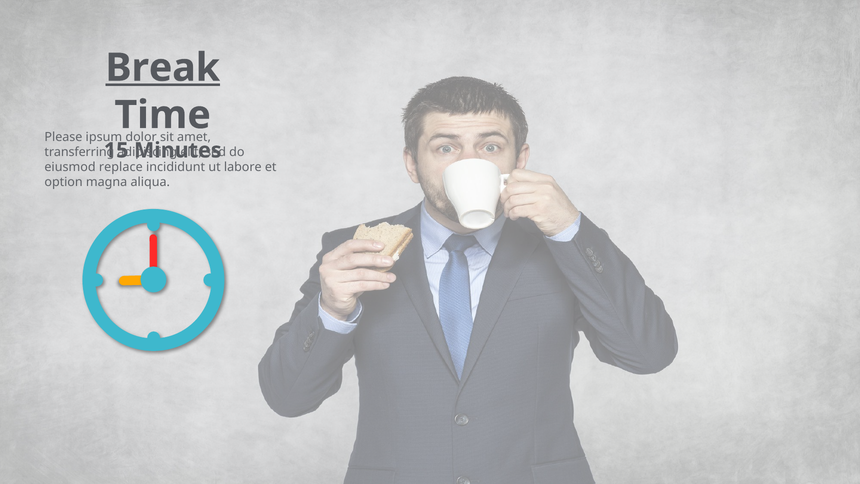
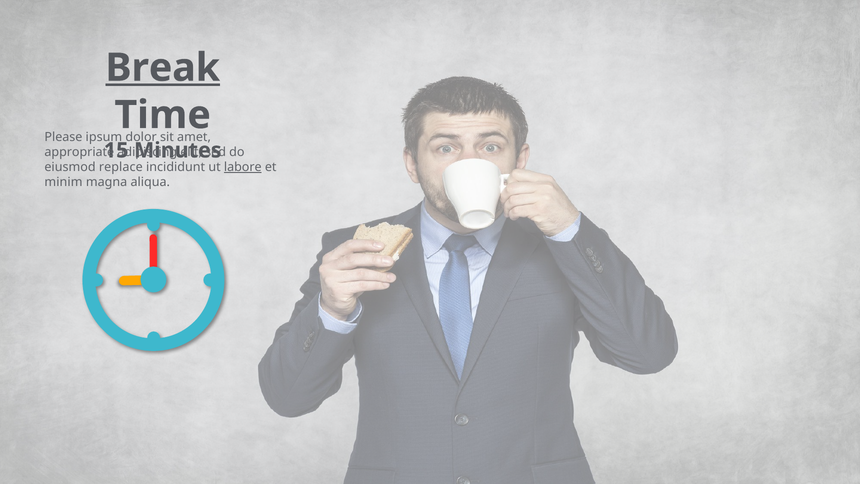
transferring: transferring -> appropriate
labore underline: none -> present
option: option -> minim
